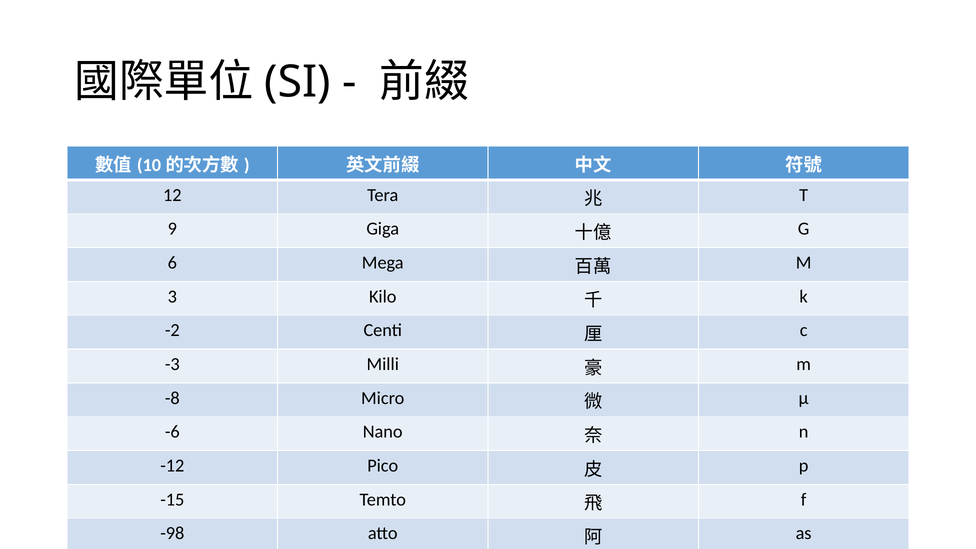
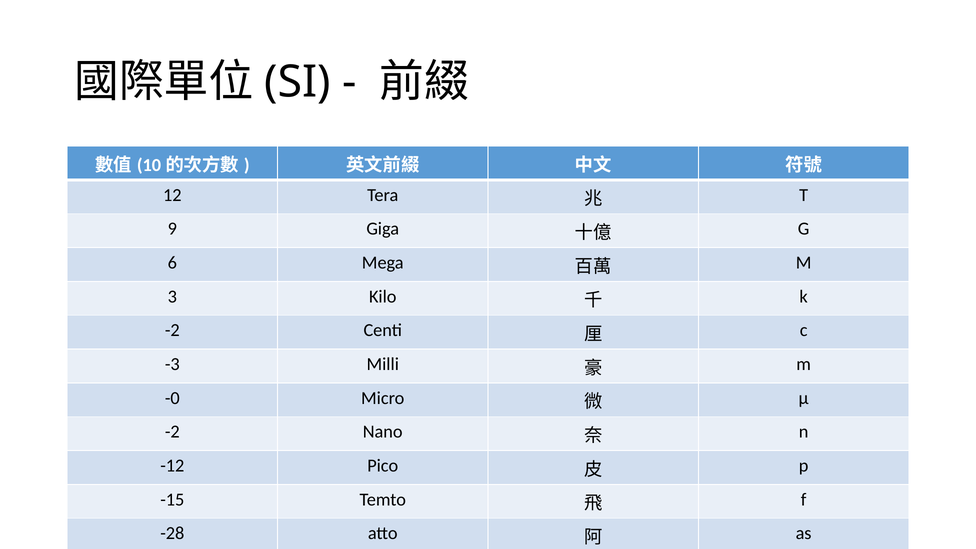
-8: -8 -> -0
-6 at (172, 432): -6 -> -2
-98: -98 -> -28
